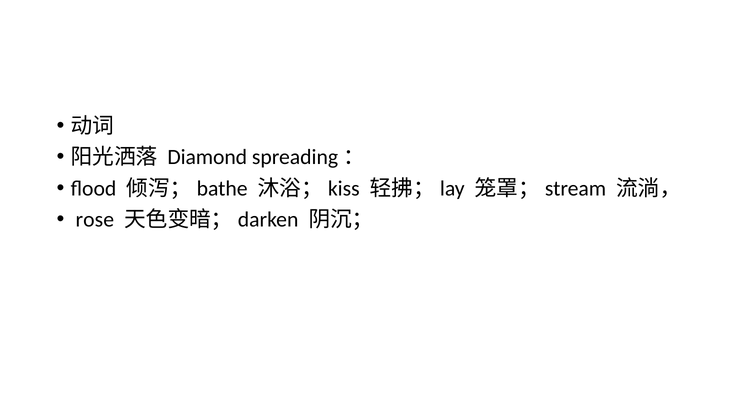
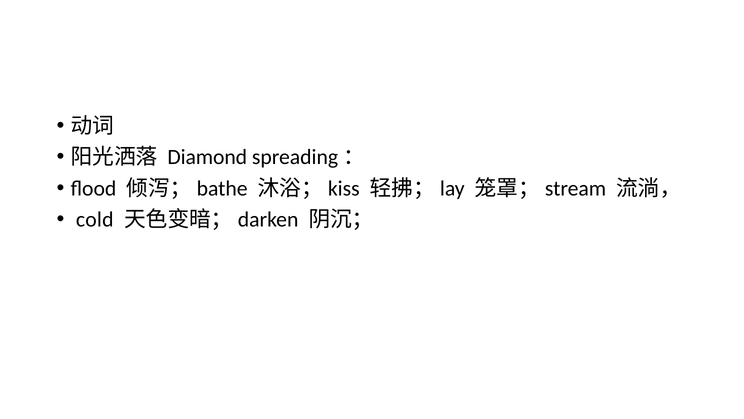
rose: rose -> cold
